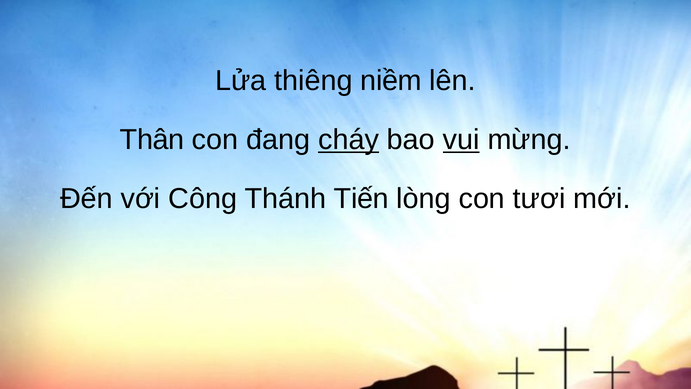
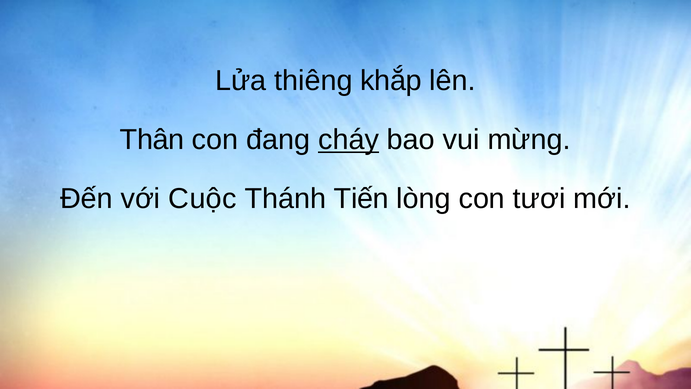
niềm: niềm -> khắp
vui underline: present -> none
Công: Công -> Cuộc
